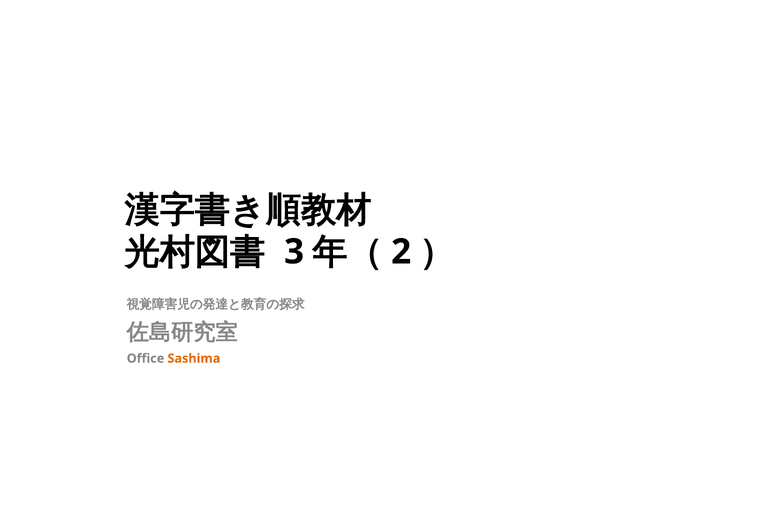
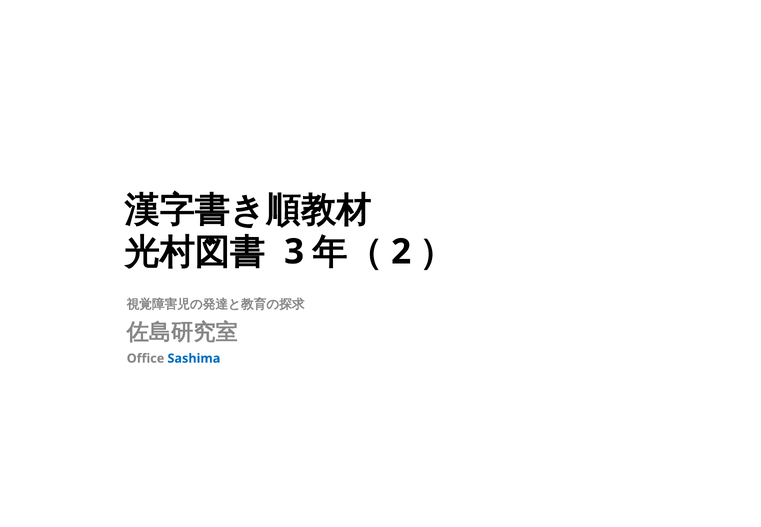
Sashima colour: orange -> blue
